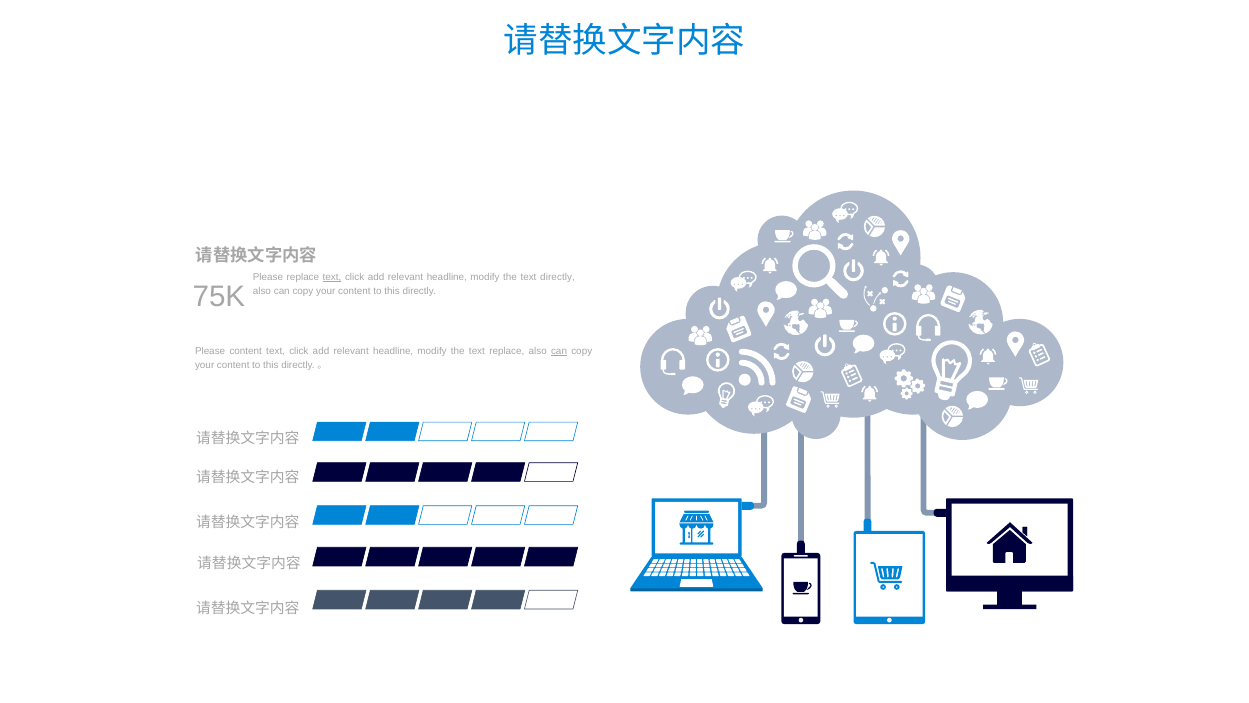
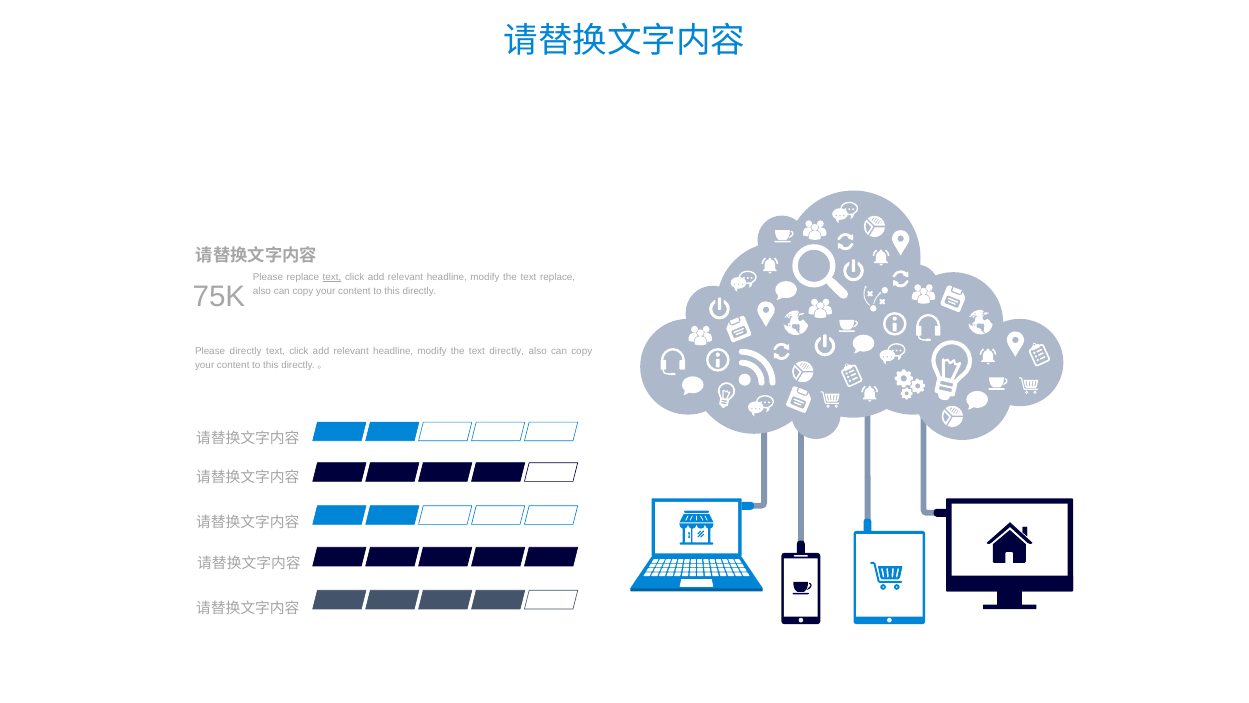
text directly: directly -> replace
Please content: content -> directly
text replace: replace -> directly
can at (559, 351) underline: present -> none
